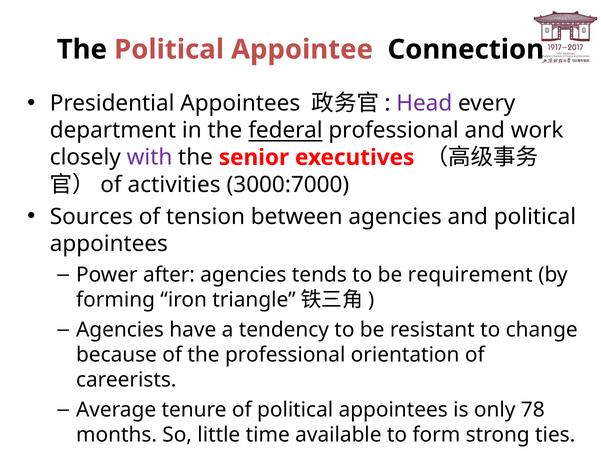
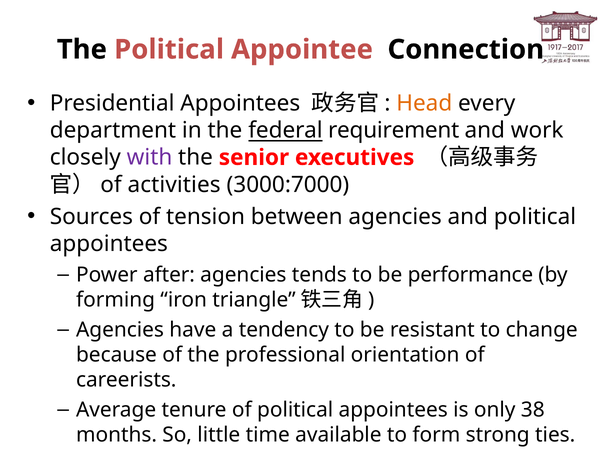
Head colour: purple -> orange
federal professional: professional -> requirement
requirement: requirement -> performance
78: 78 -> 38
